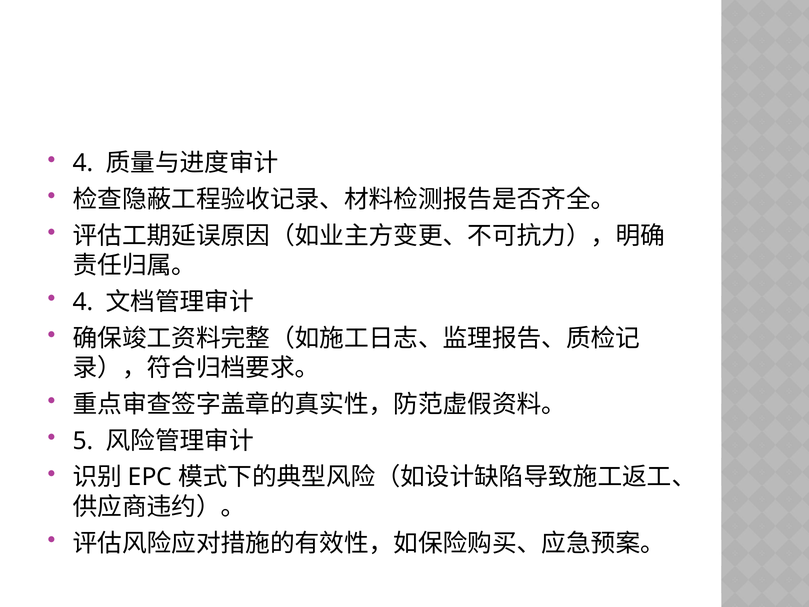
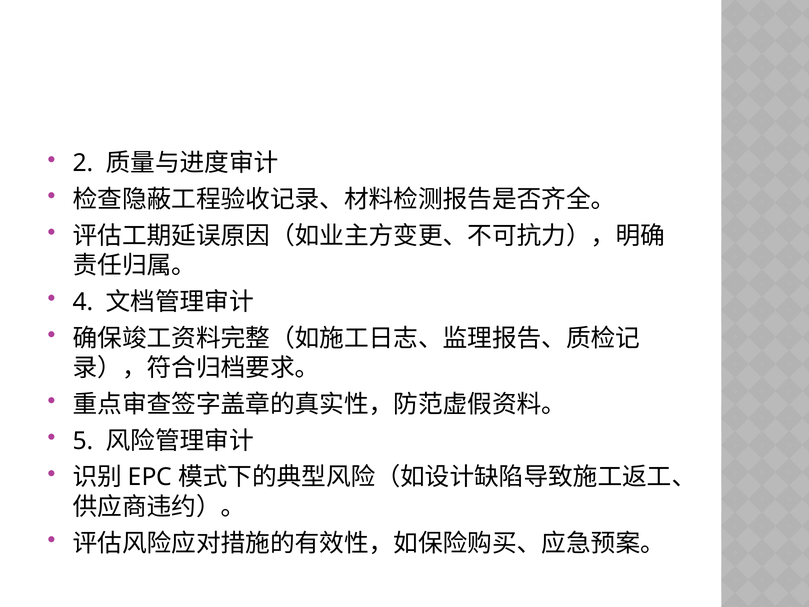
4 at (83, 163): 4 -> 2
